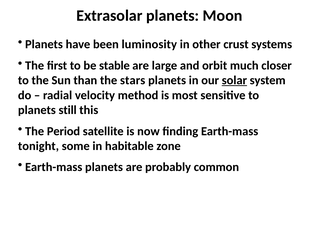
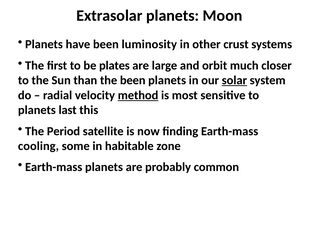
stable: stable -> plates
the stars: stars -> been
method underline: none -> present
still: still -> last
tonight: tonight -> cooling
